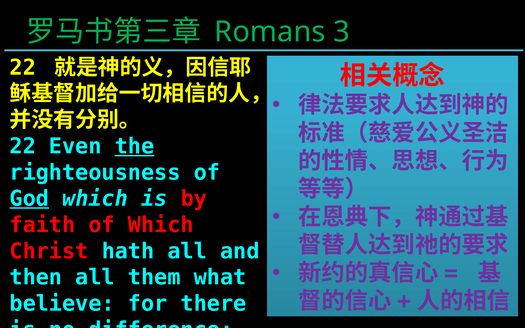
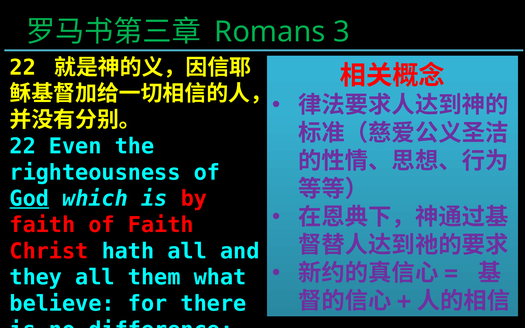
the underline: present -> none
of Which: Which -> Faith
then: then -> they
